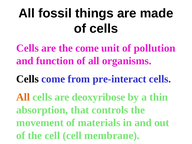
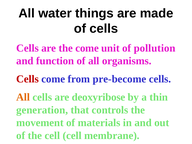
fossil: fossil -> water
Cells at (28, 79) colour: black -> red
pre-interact: pre-interact -> pre-become
absorption: absorption -> generation
